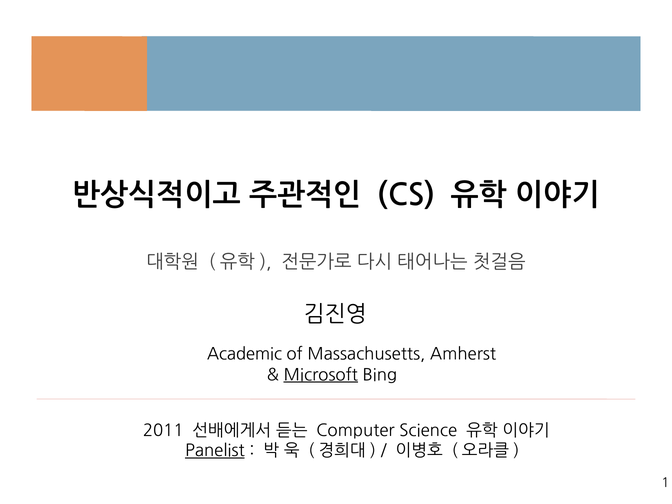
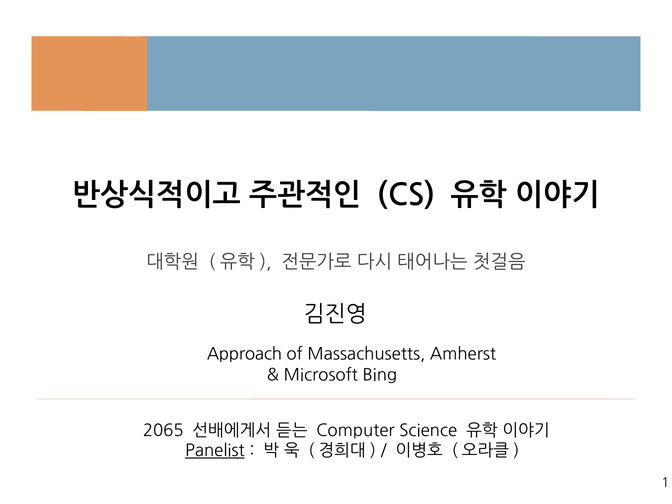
Academic: Academic -> Approach
Microsoft underline: present -> none
2011: 2011 -> 2065
